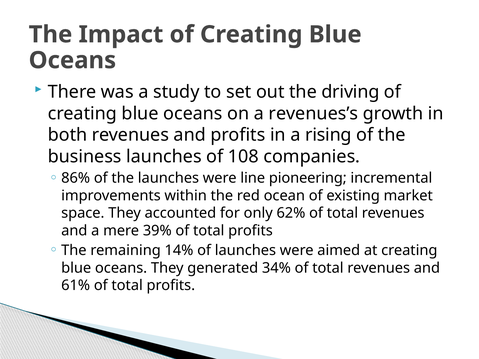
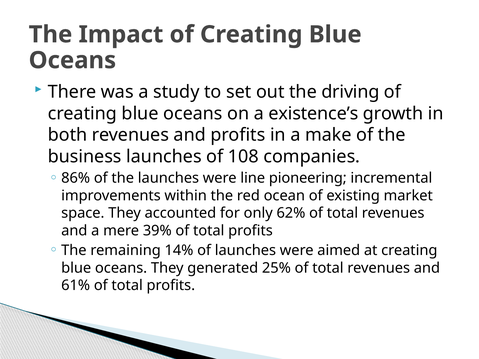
revenues’s: revenues’s -> existence’s
rising: rising -> make
34%: 34% -> 25%
